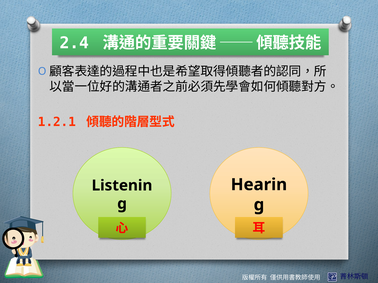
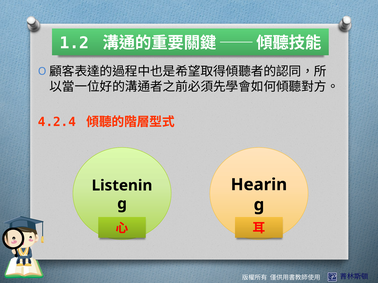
2.4: 2.4 -> 1.2
1.2.1: 1.2.1 -> 4.2.4
